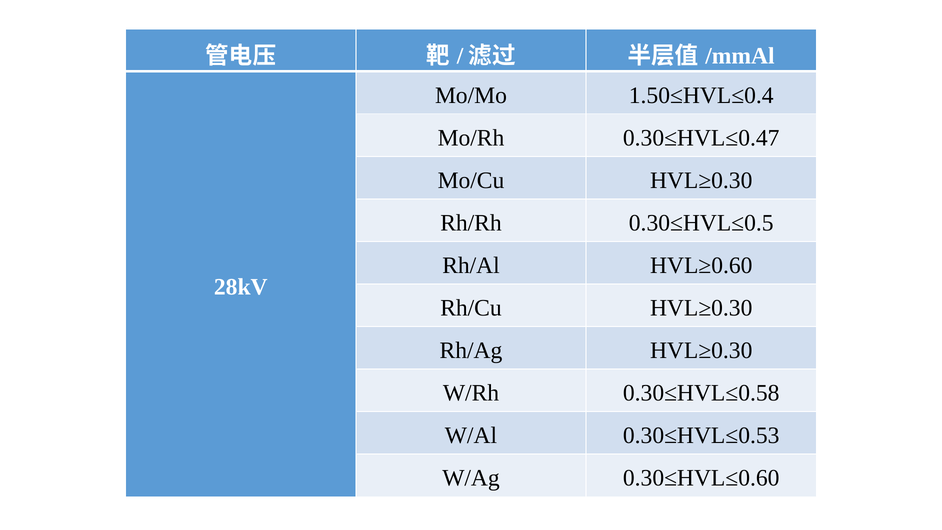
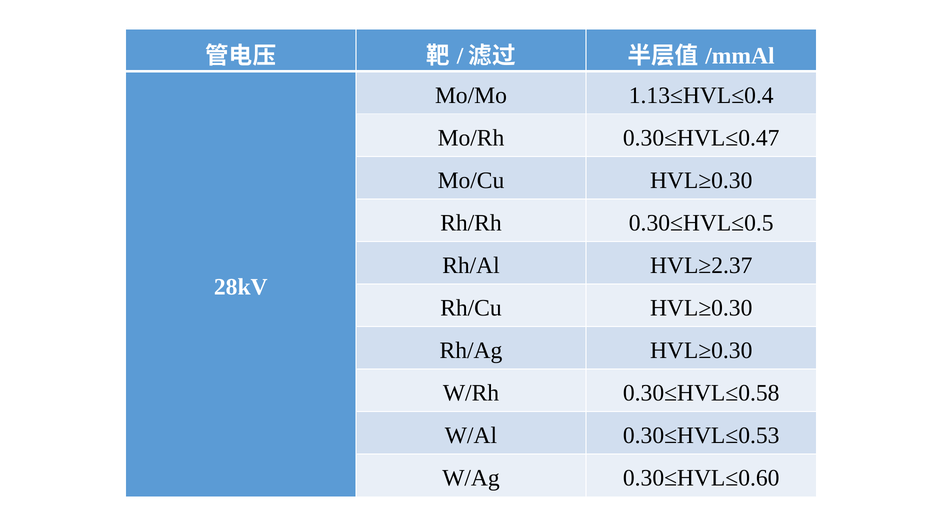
1.50≤HVL≤0.4: 1.50≤HVL≤0.4 -> 1.13≤HVL≤0.4
HVL≥0.60: HVL≥0.60 -> HVL≥2.37
